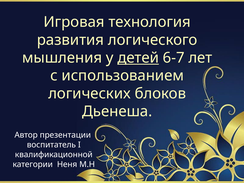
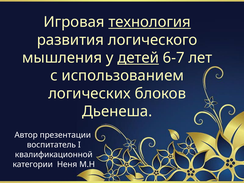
технология underline: none -> present
